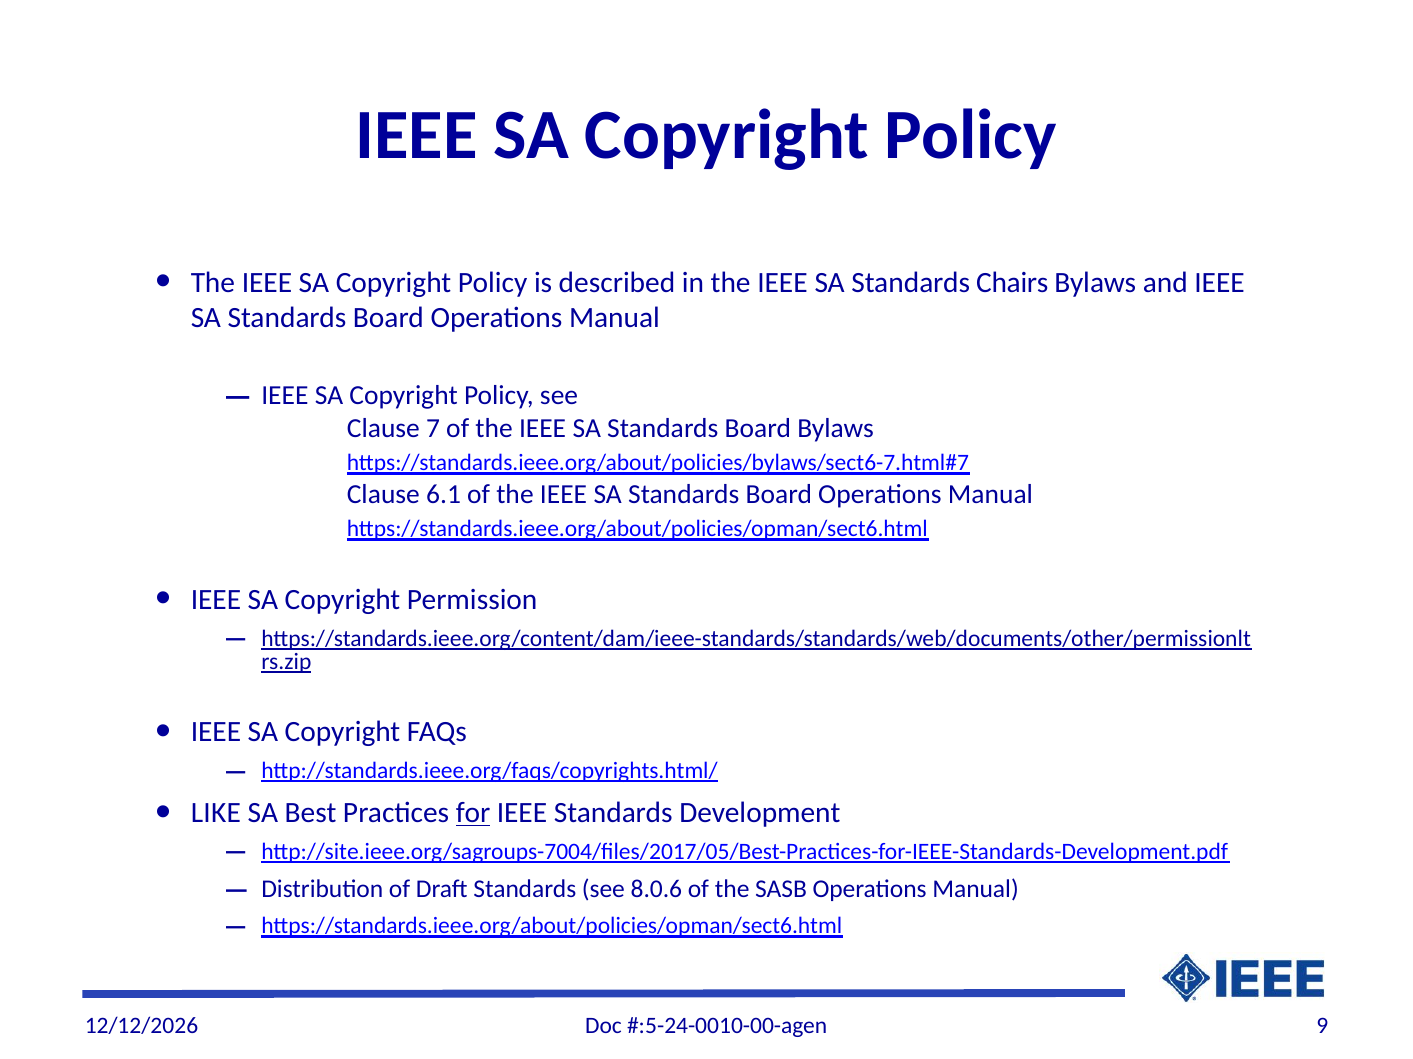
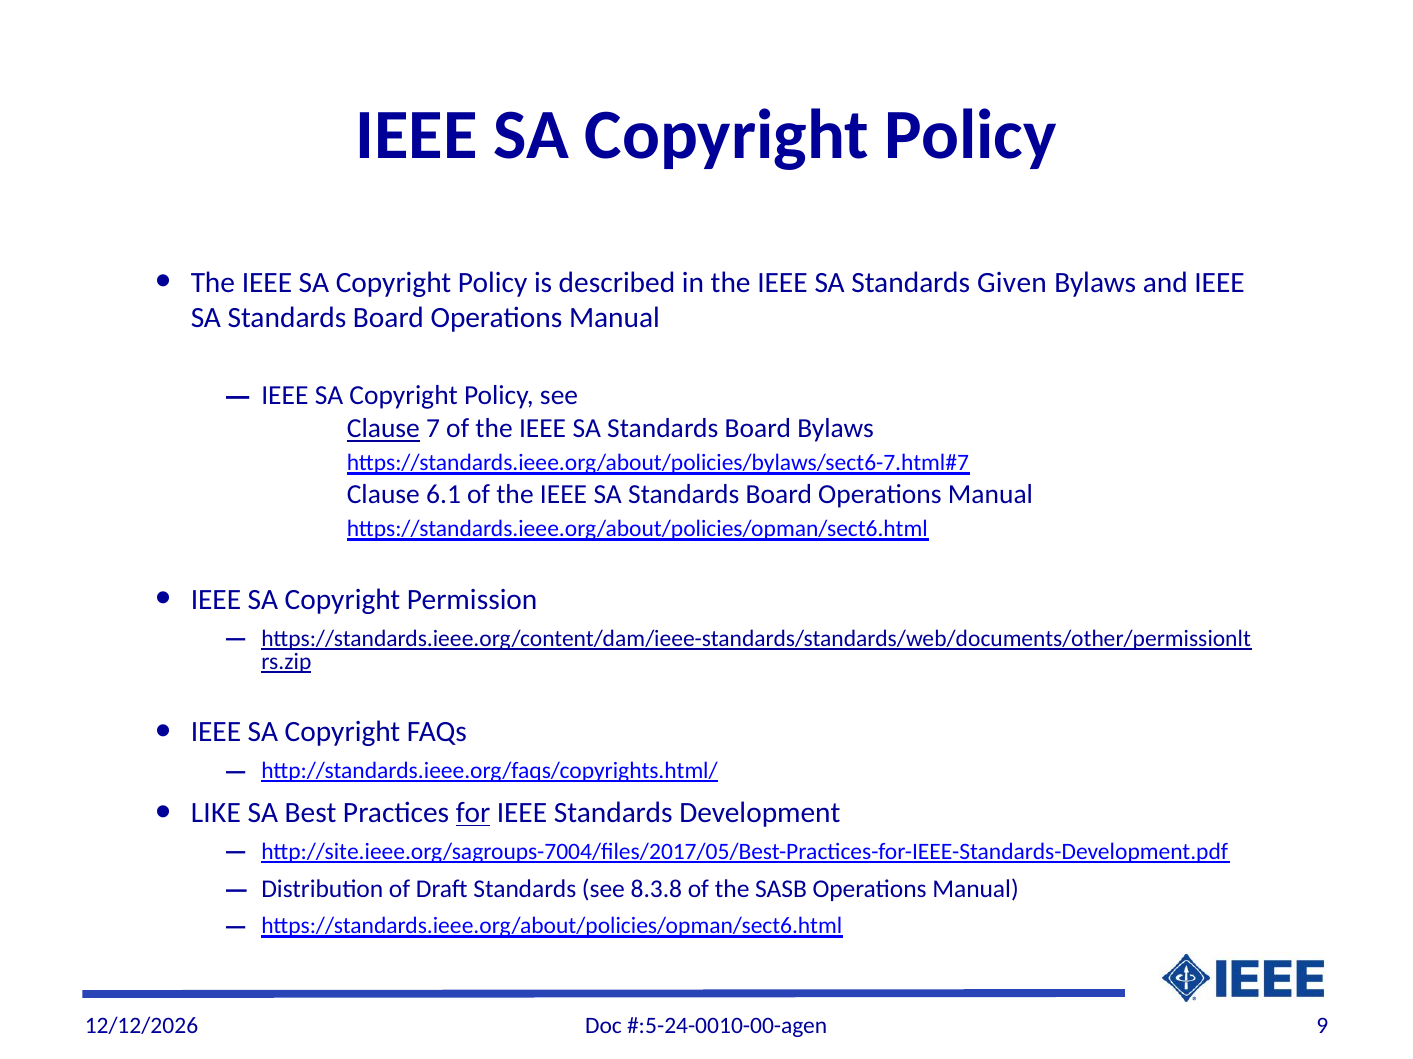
Chairs: Chairs -> Given
Clause at (383, 429) underline: none -> present
8.0.6: 8.0.6 -> 8.3.8
